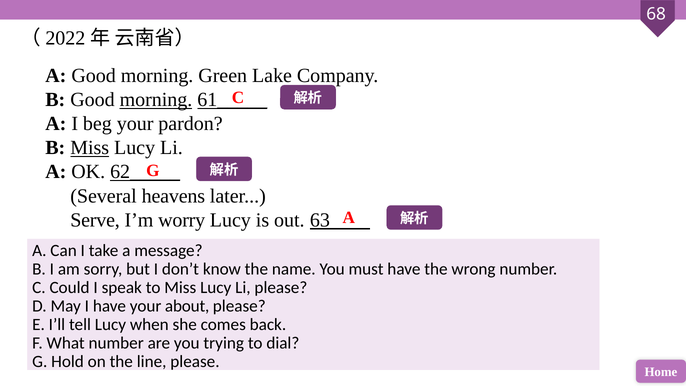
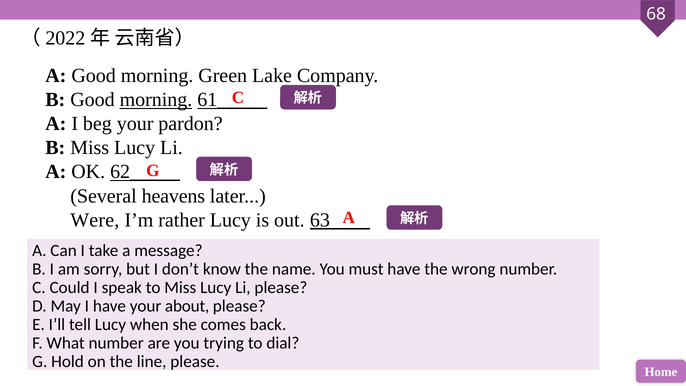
Miss at (90, 148) underline: present -> none
Serve: Serve -> Were
worry: worry -> rather
